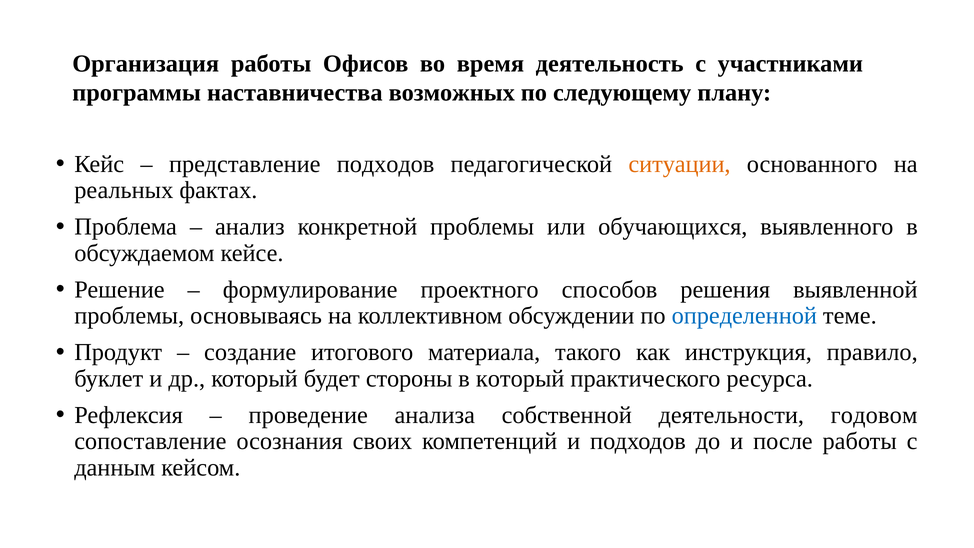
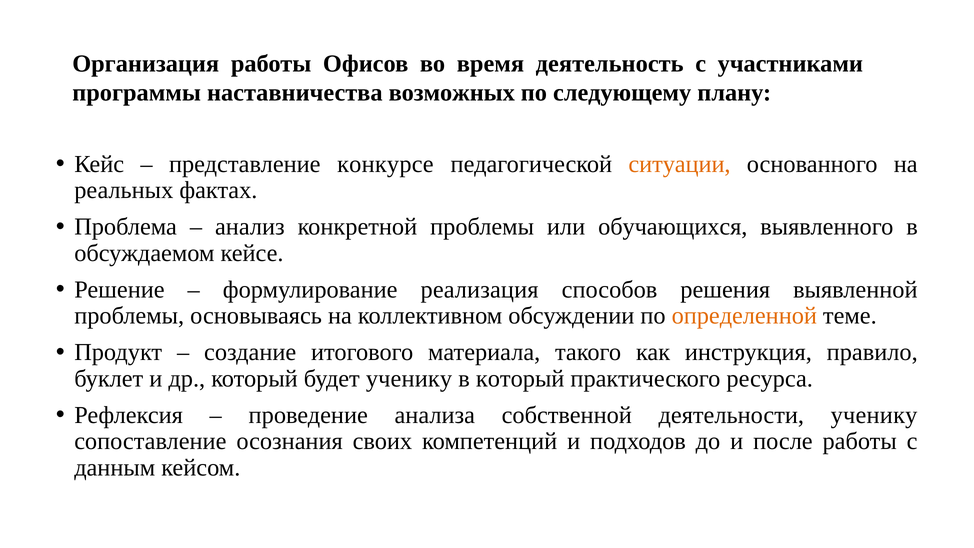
представление подходов: подходов -> конкурсе
проектного: проектного -> реализация
определенной colour: blue -> orange
будет стороны: стороны -> ученику
деятельности годовом: годовом -> ученику
